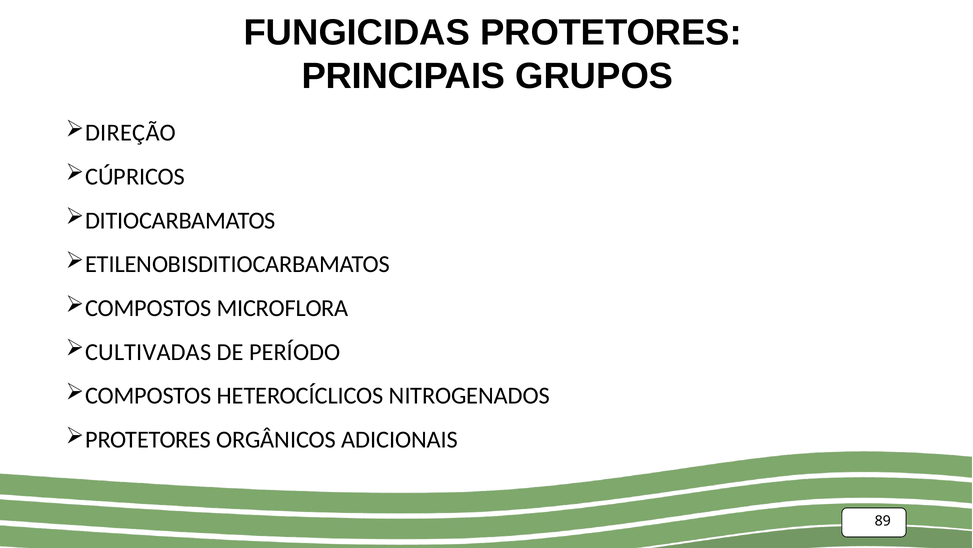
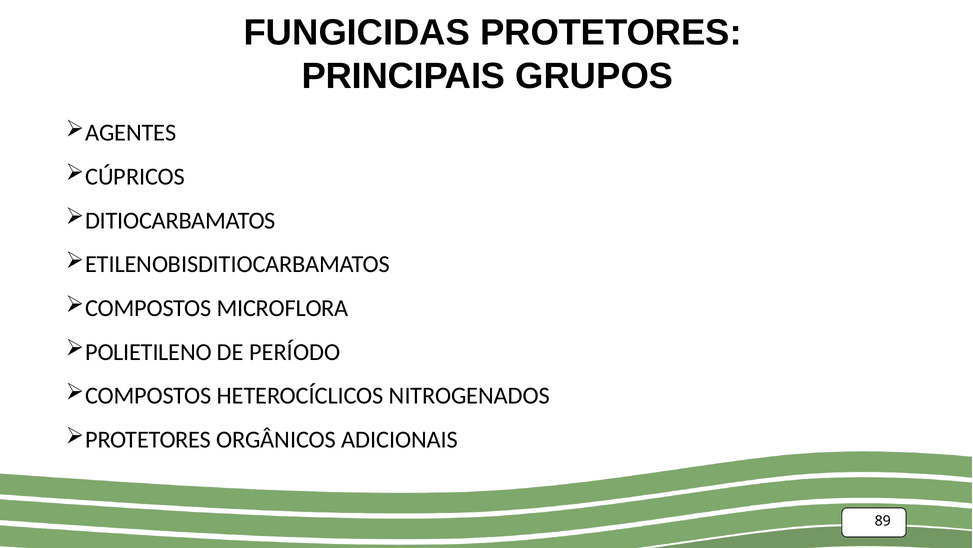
DIREÇÃO: DIREÇÃO -> AGENTES
CULTIVADAS: CULTIVADAS -> POLIETILENO
